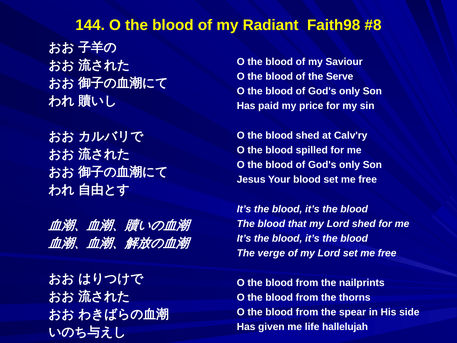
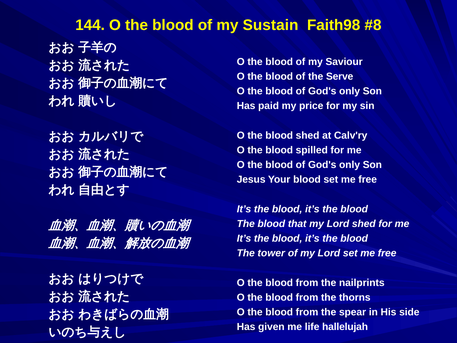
Radiant: Radiant -> Sustain
verge: verge -> tower
